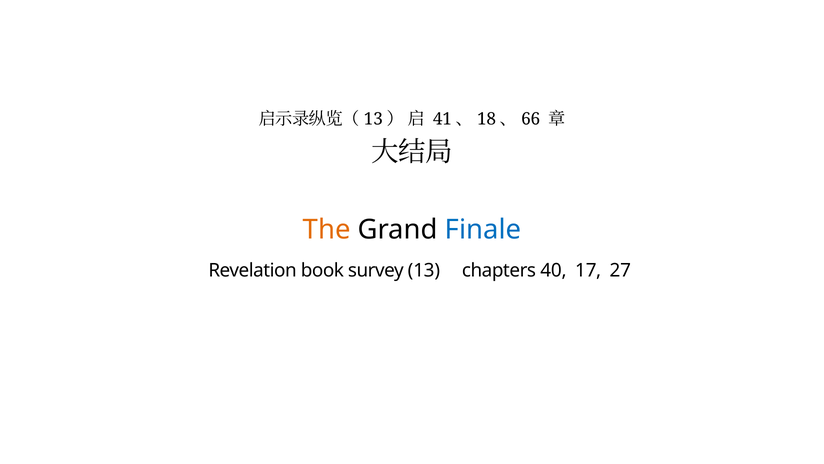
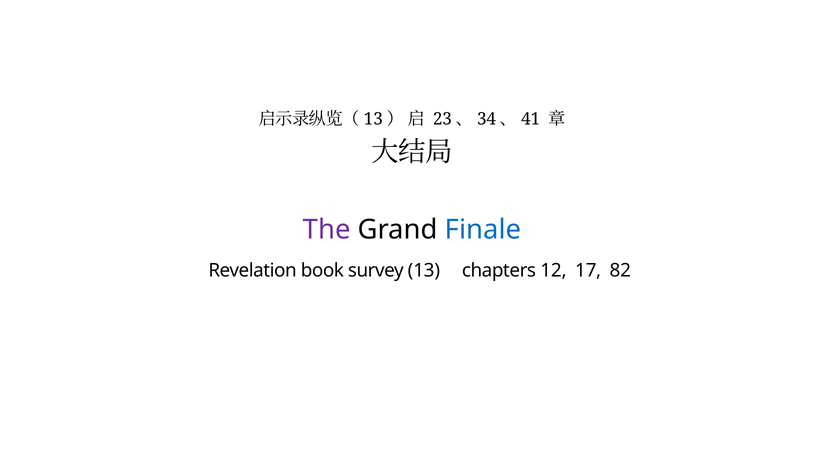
41: 41 -> 23
18: 18 -> 34
66: 66 -> 41
The colour: orange -> purple
40: 40 -> 12
27: 27 -> 82
